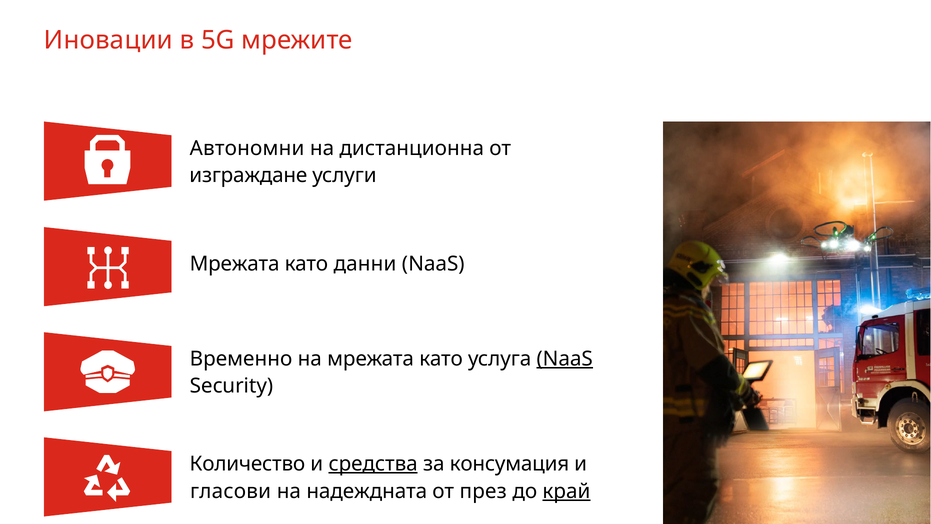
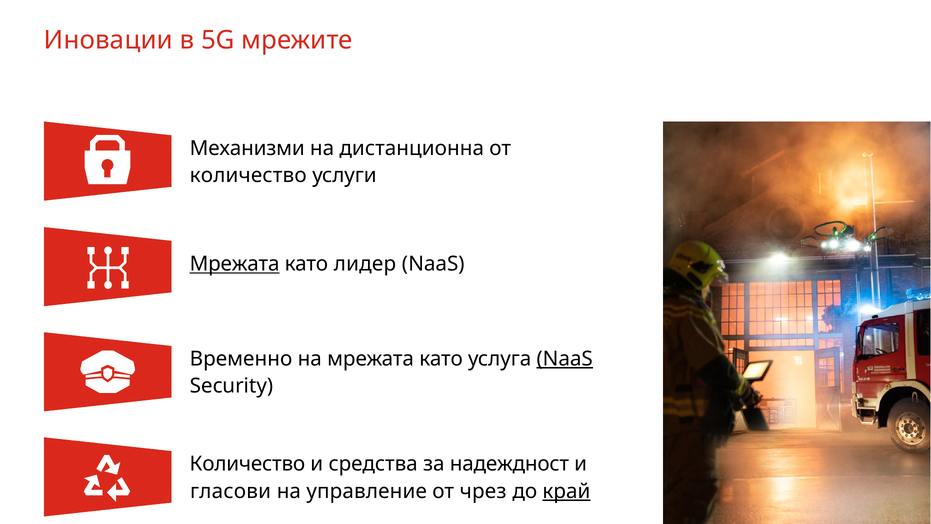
Автономни: Автономни -> Механизми
изграждане at (248, 175): изграждане -> количество
Мрежата at (235, 264) underline: none -> present
данни: данни -> лидер
средства underline: present -> none
консумация: консумация -> надеждност
надеждната: надеждната -> управление
през: през -> чрез
